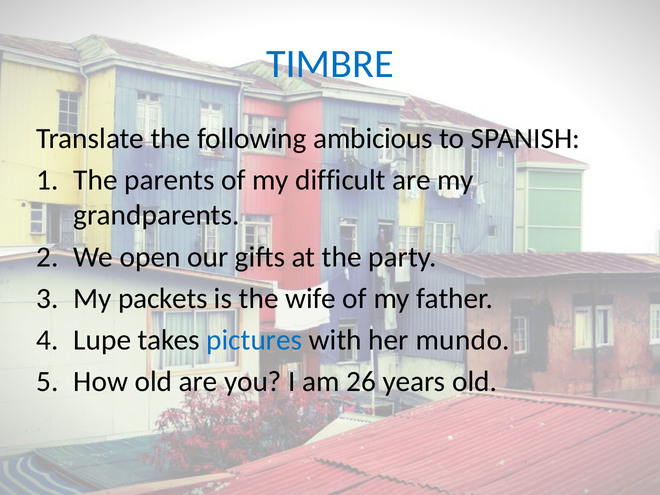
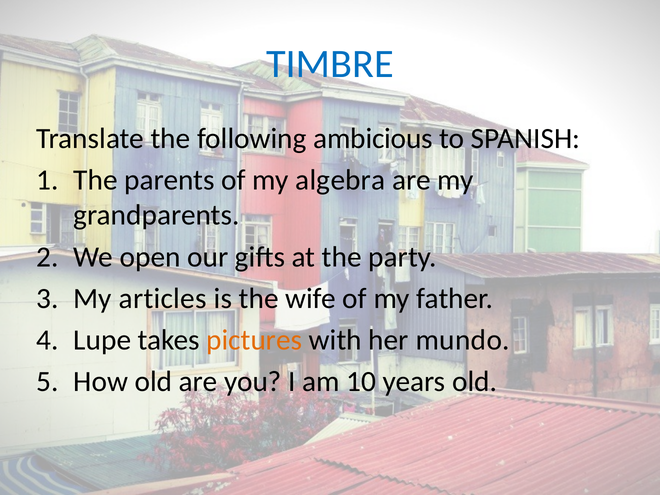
difficult: difficult -> algebra
packets: packets -> articles
pictures colour: blue -> orange
26: 26 -> 10
